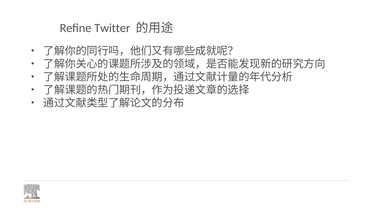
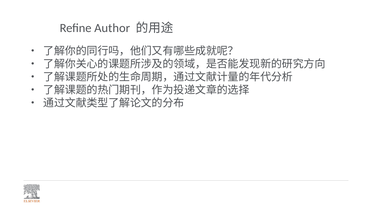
Twitter: Twitter -> Author
